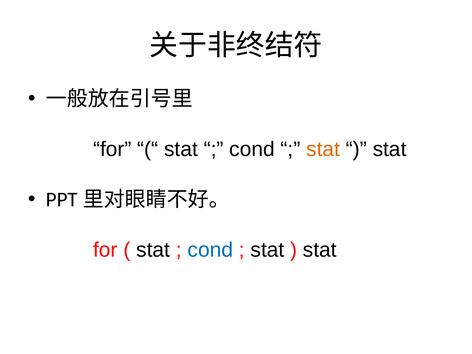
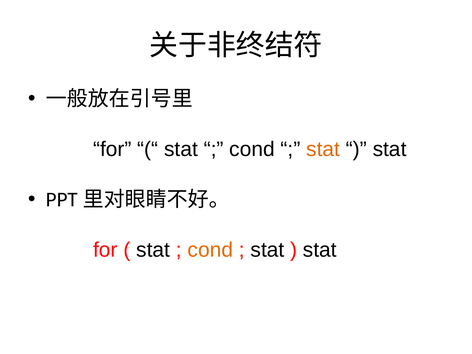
cond at (210, 250) colour: blue -> orange
